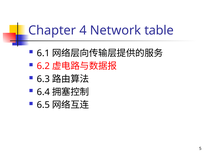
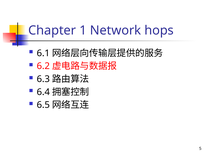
4: 4 -> 1
table: table -> hops
